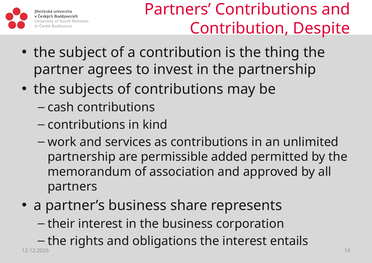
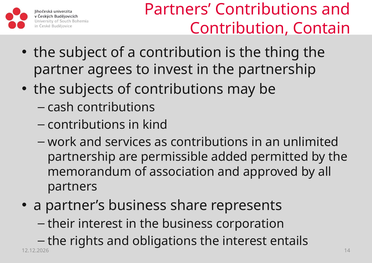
Despite: Despite -> Contain
